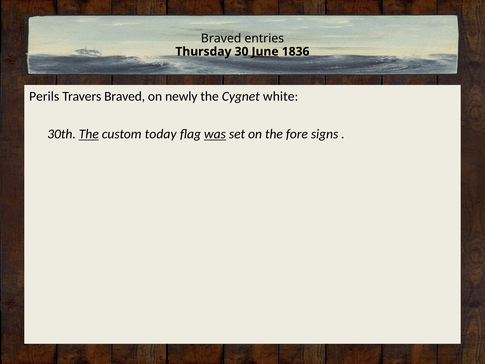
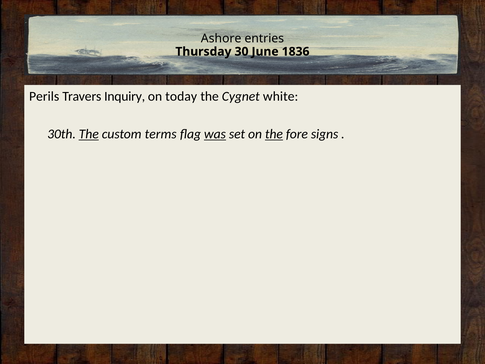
Braved at (221, 38): Braved -> Ashore
June underline: present -> none
Travers Braved: Braved -> Inquiry
newly: newly -> today
today: today -> terms
the at (274, 134) underline: none -> present
